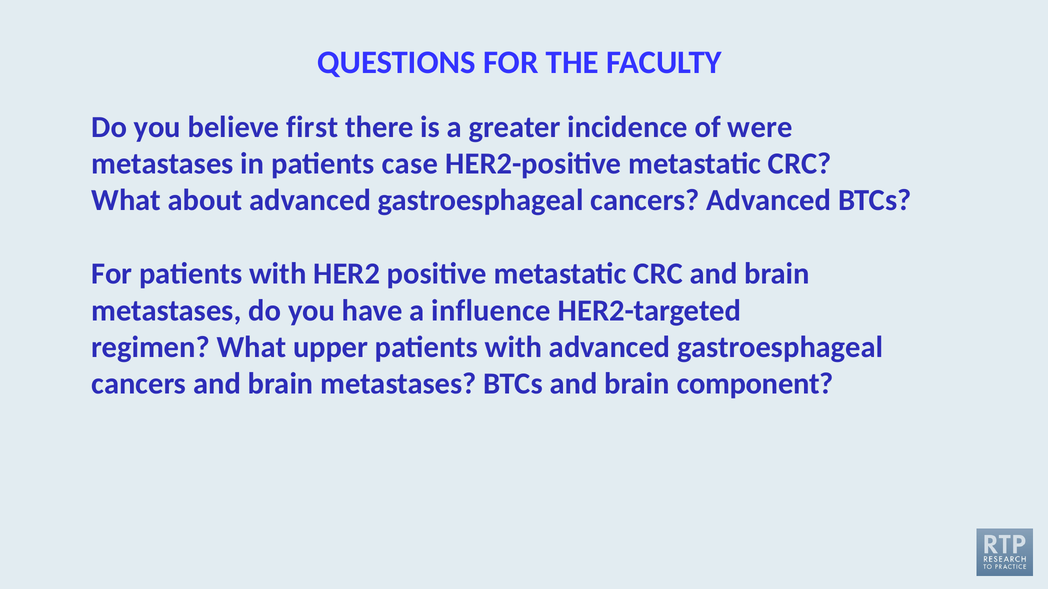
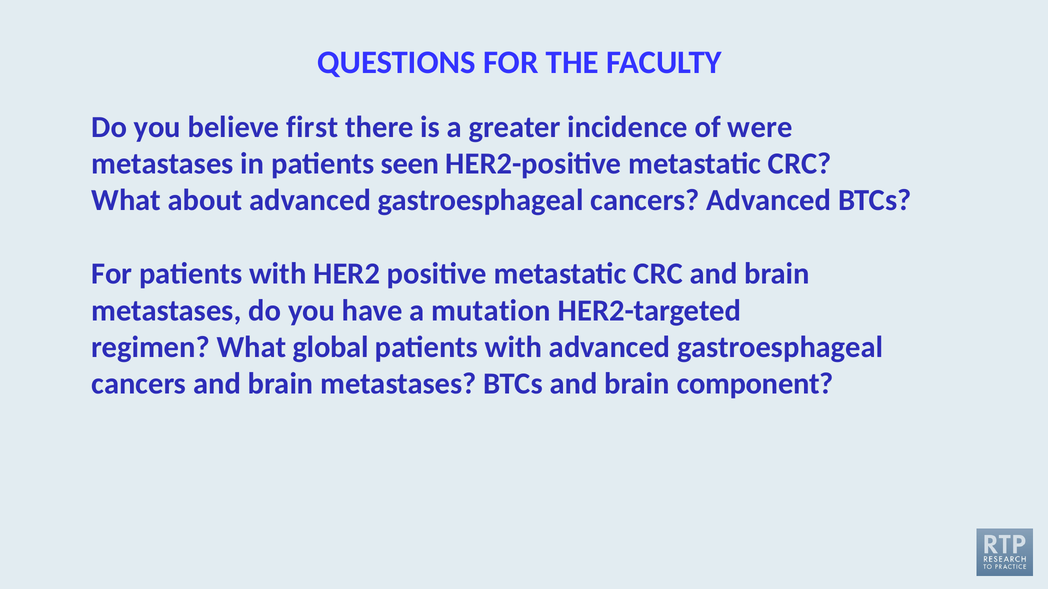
case: case -> seen
influence: influence -> mutation
upper: upper -> global
